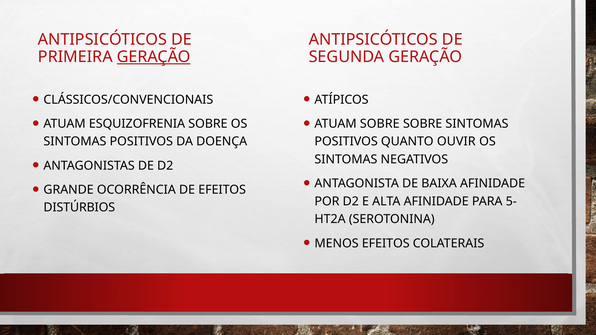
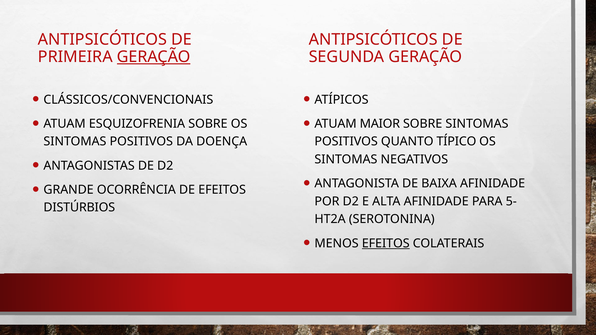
ATUAM SOBRE: SOBRE -> MAIOR
OUVIR: OUVIR -> TÍPICO
EFEITOS at (386, 243) underline: none -> present
